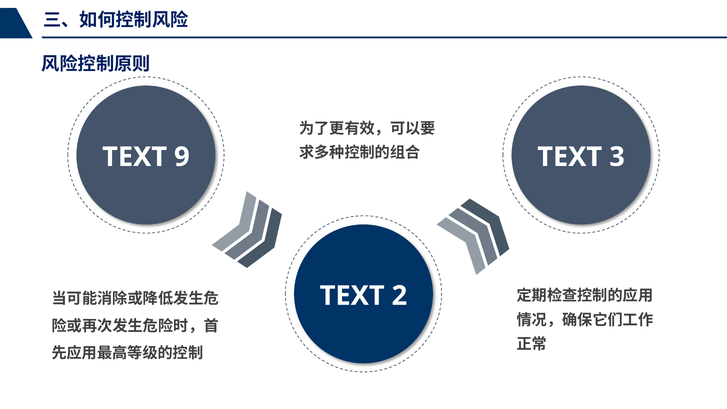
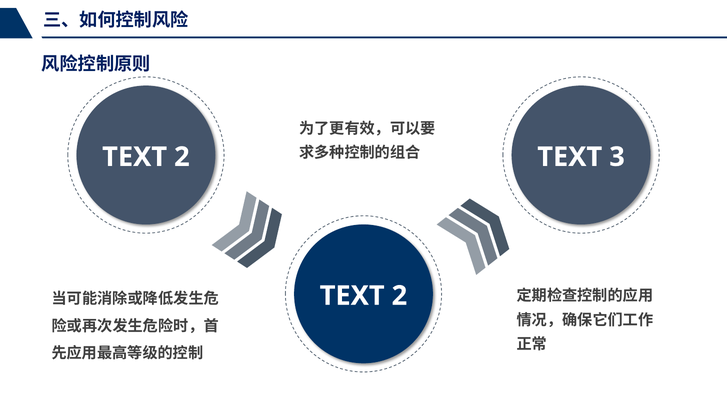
9 at (182, 157): 9 -> 2
